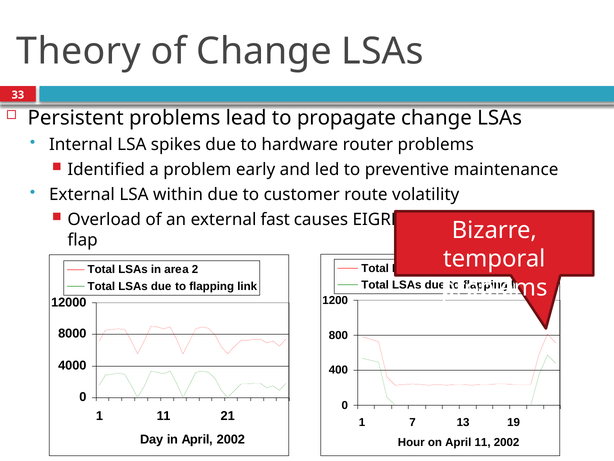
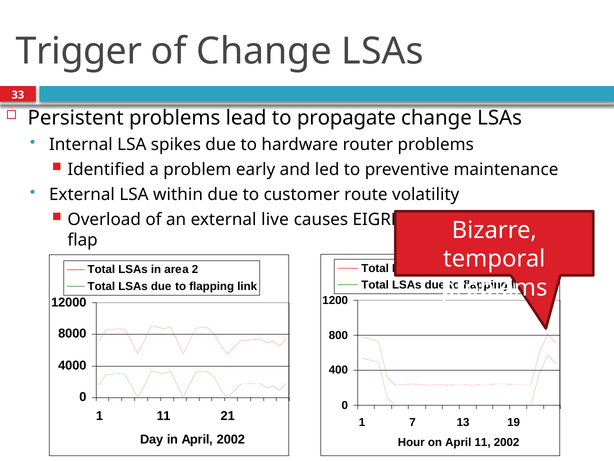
Theory: Theory -> Trigger
fast: fast -> live
